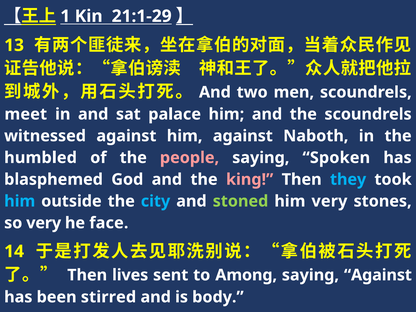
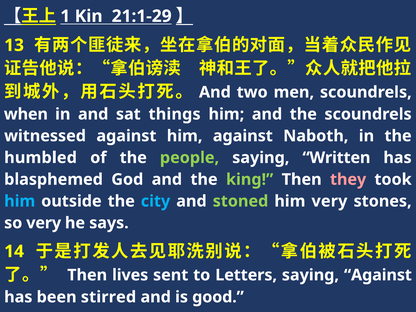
meet: meet -> when
palace: palace -> things
people colour: pink -> light green
Spoken: Spoken -> Written
king colour: pink -> light green
they colour: light blue -> pink
face: face -> says
Among: Among -> Letters
body: body -> good
